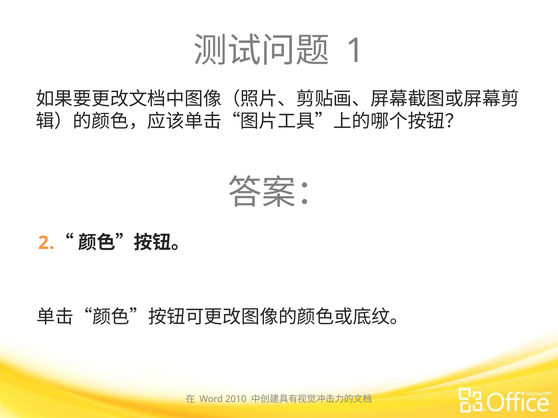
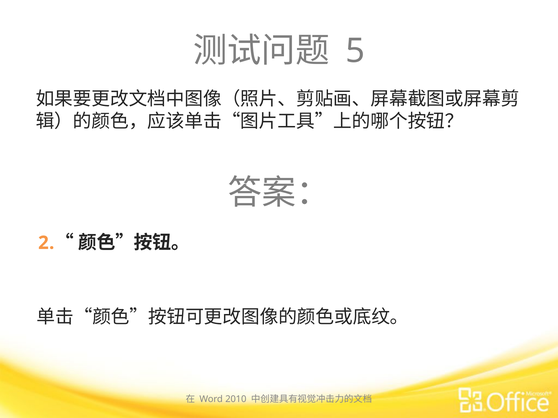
1: 1 -> 5
